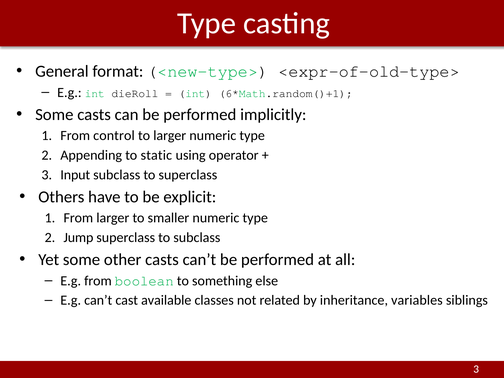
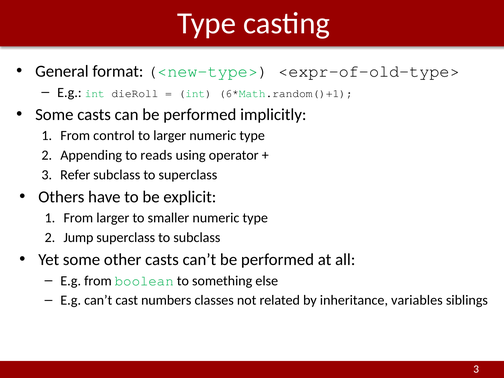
static: static -> reads
Input: Input -> Refer
available: available -> numbers
